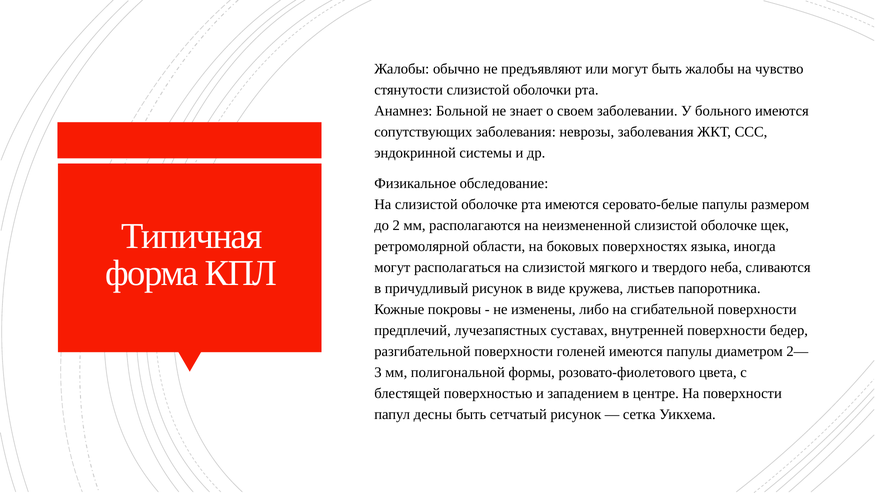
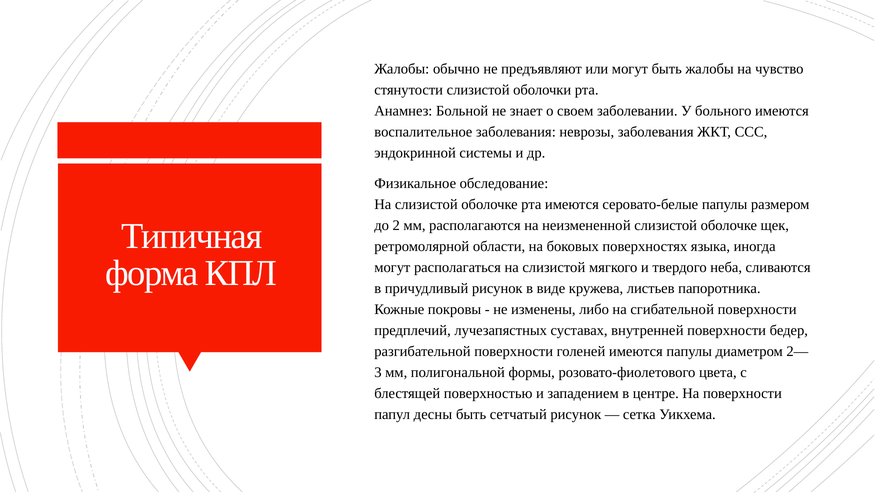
сопутствующих: сопутствующих -> воспалительное
